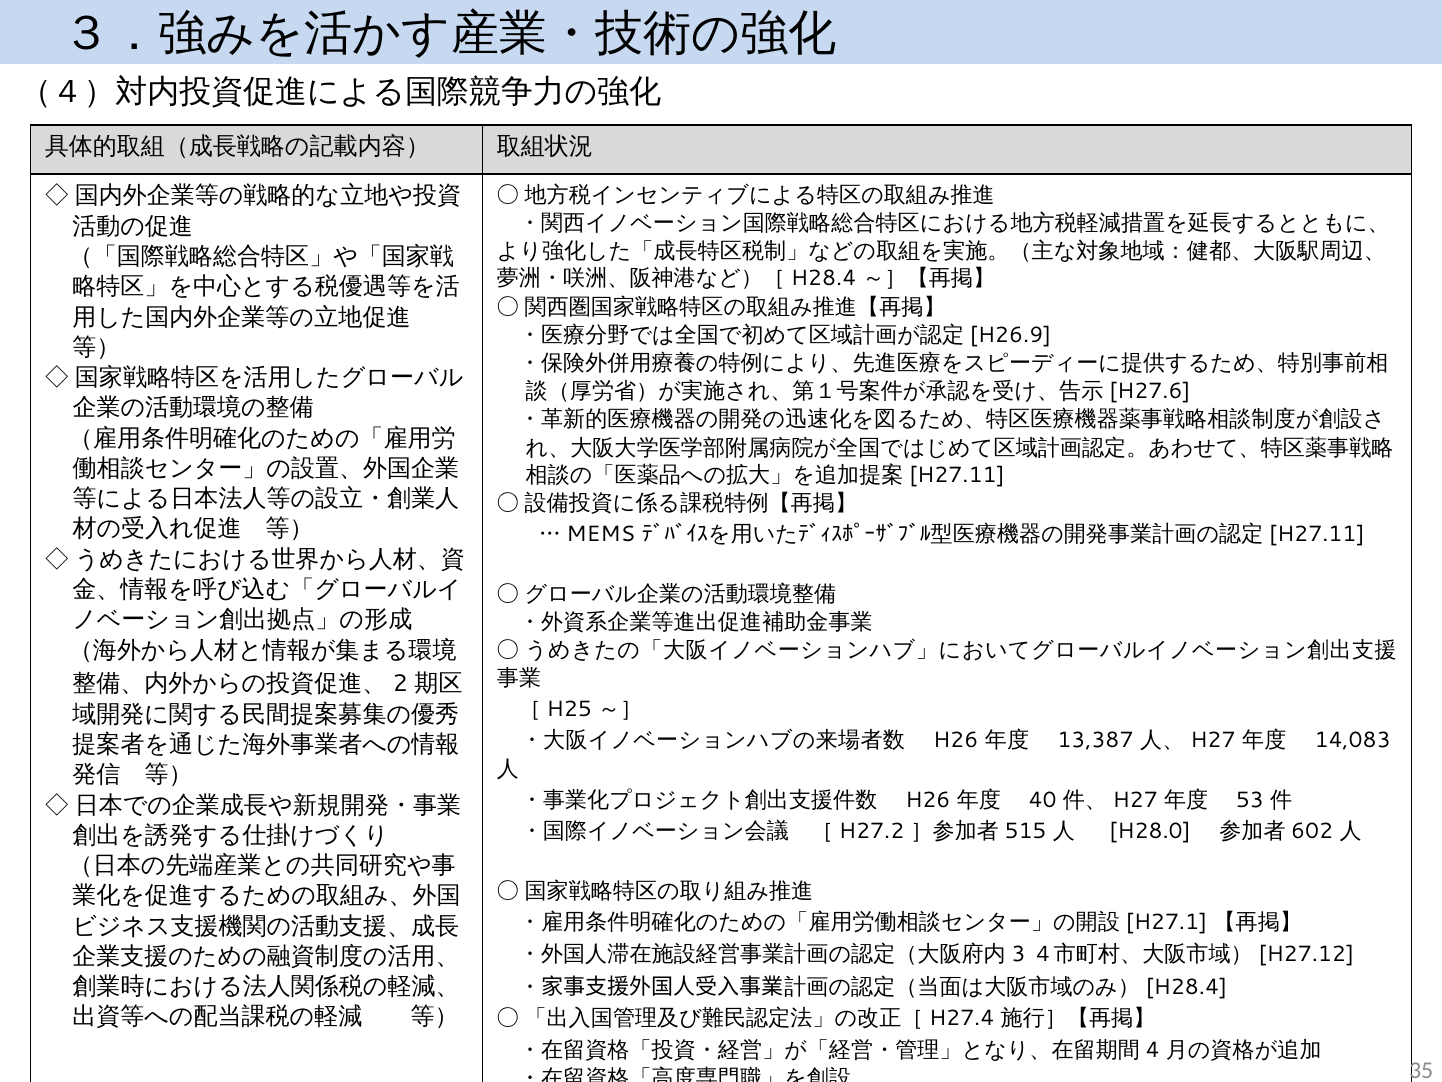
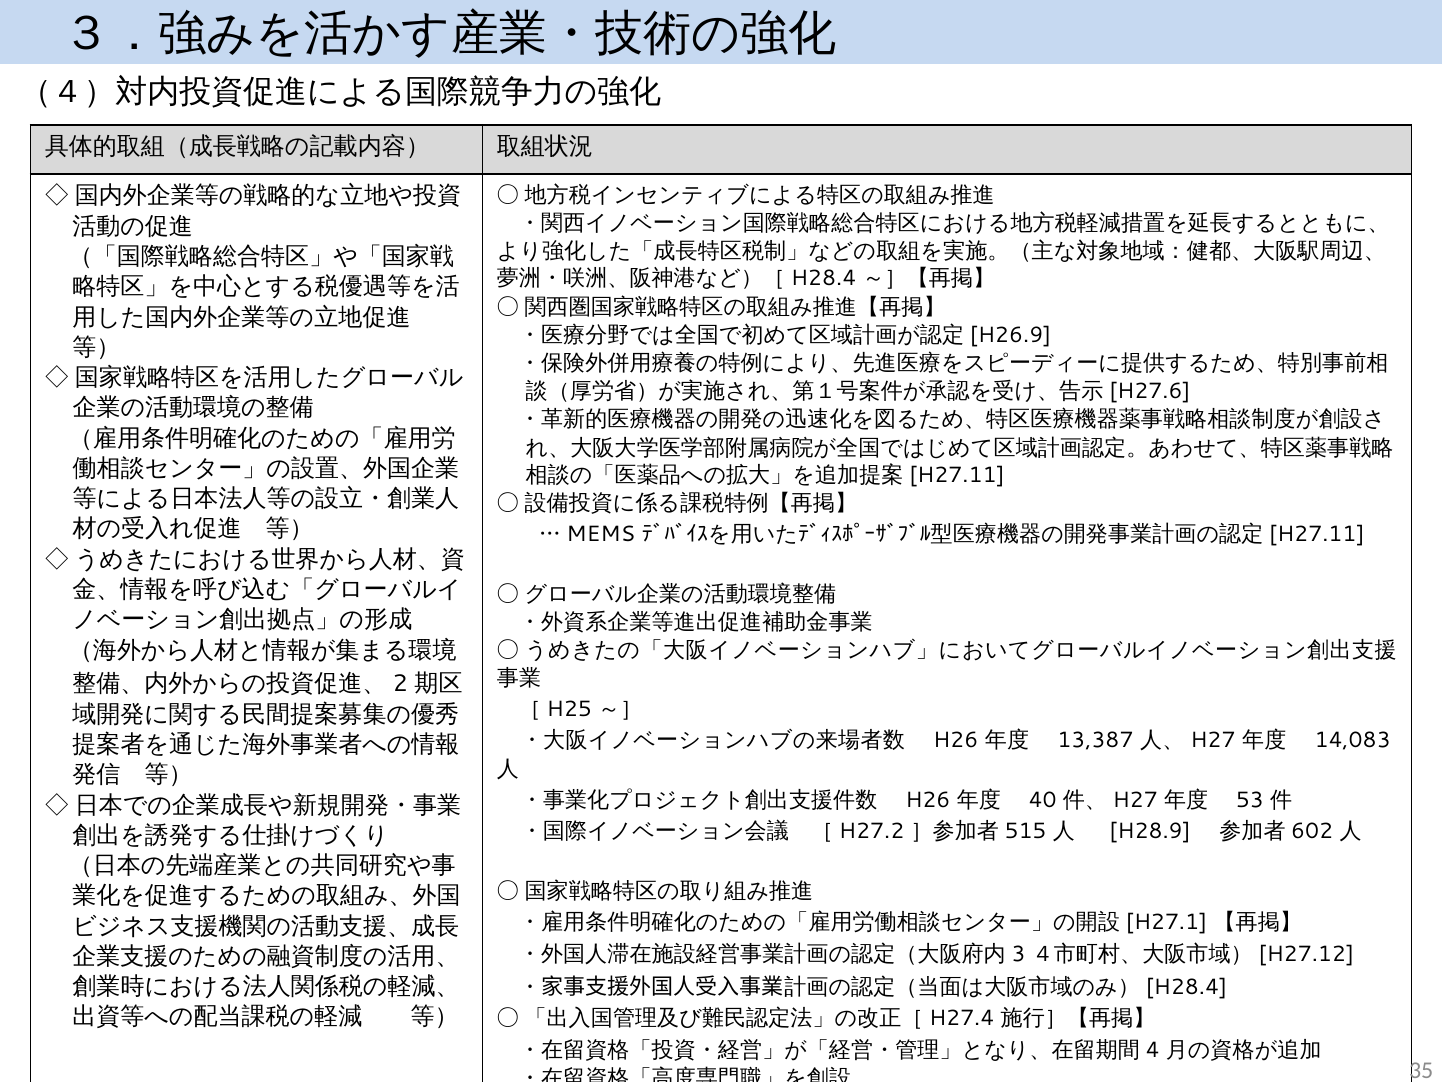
H28.0: H28.0 -> H28.9
